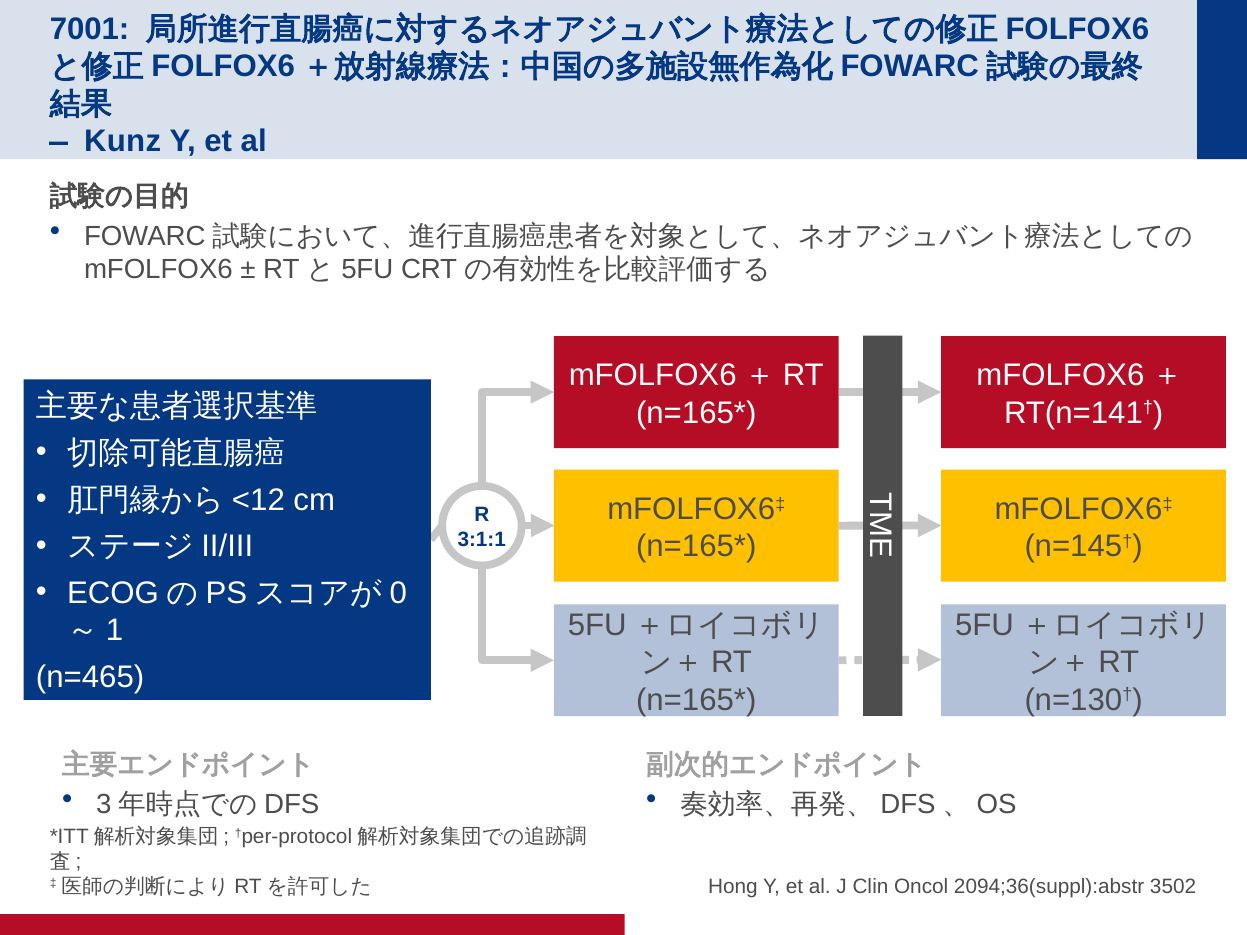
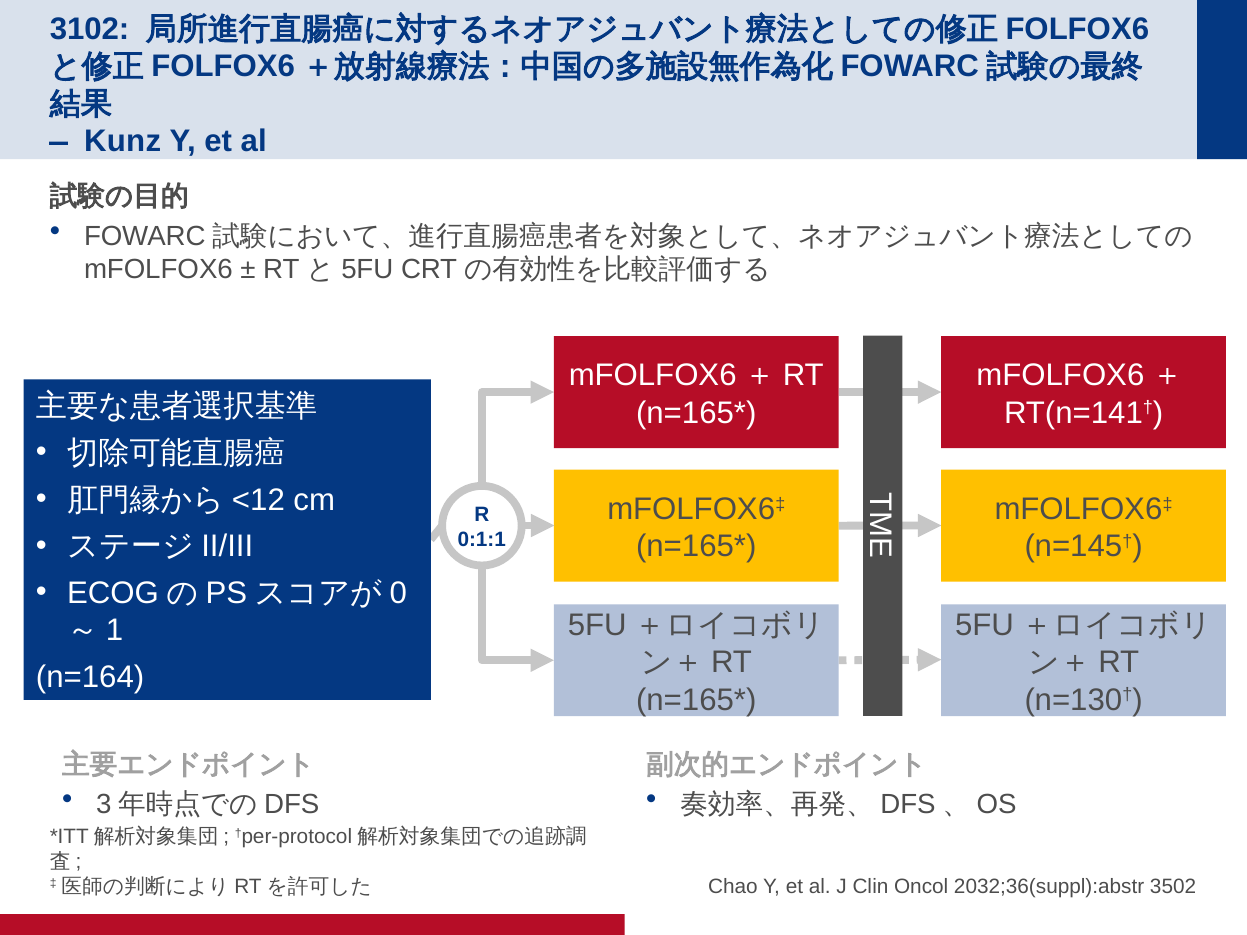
7001: 7001 -> 3102
3:1:1: 3:1:1 -> 0:1:1
n=465: n=465 -> n=164
Hong: Hong -> Chao
2094;36(suppl):abstr: 2094;36(suppl):abstr -> 2032;36(suppl):abstr
